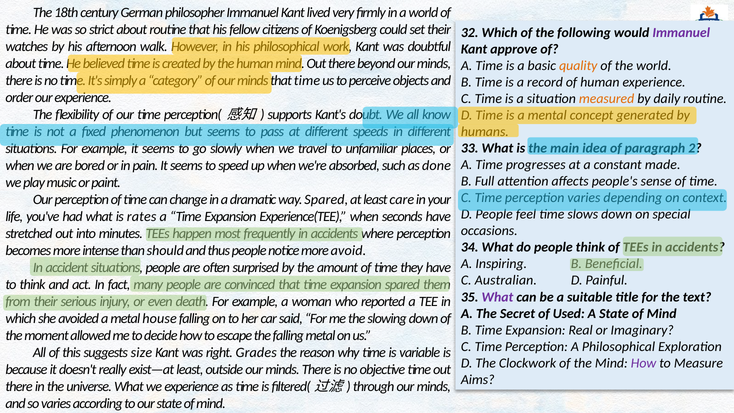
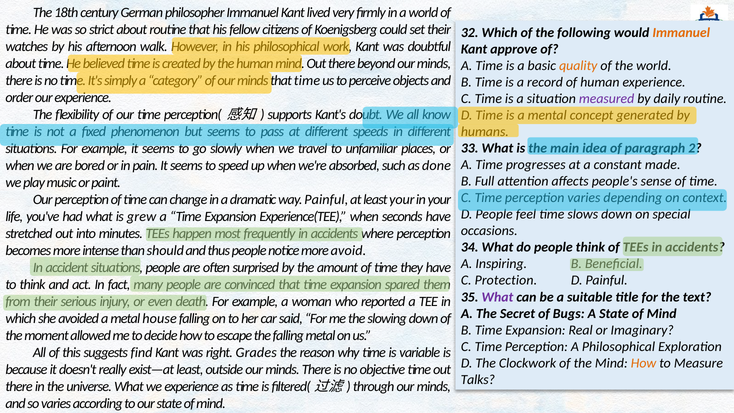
Immanuel at (681, 33) colour: purple -> orange
measured colour: orange -> purple
way Spared: Spared -> Painful
least care: care -> your
rates: rates -> grew
Australian: Australian -> Protection
Used: Used -> Bugs
size: size -> find
How at (644, 363) colour: purple -> orange
Aims: Aims -> Talks
